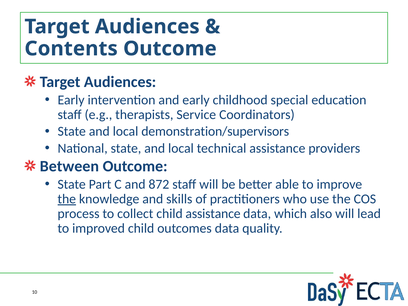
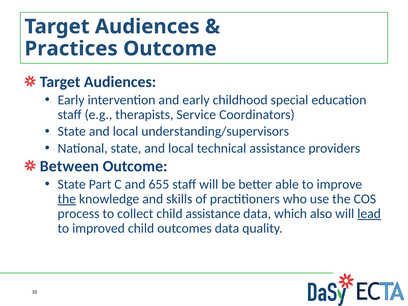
Contents: Contents -> Practices
demonstration/supervisors: demonstration/supervisors -> understanding/supervisors
872: 872 -> 655
lead underline: none -> present
